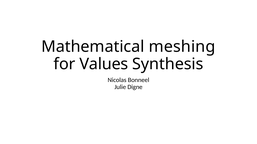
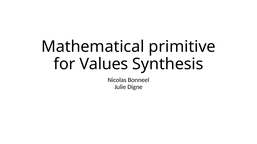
meshing: meshing -> primitive
